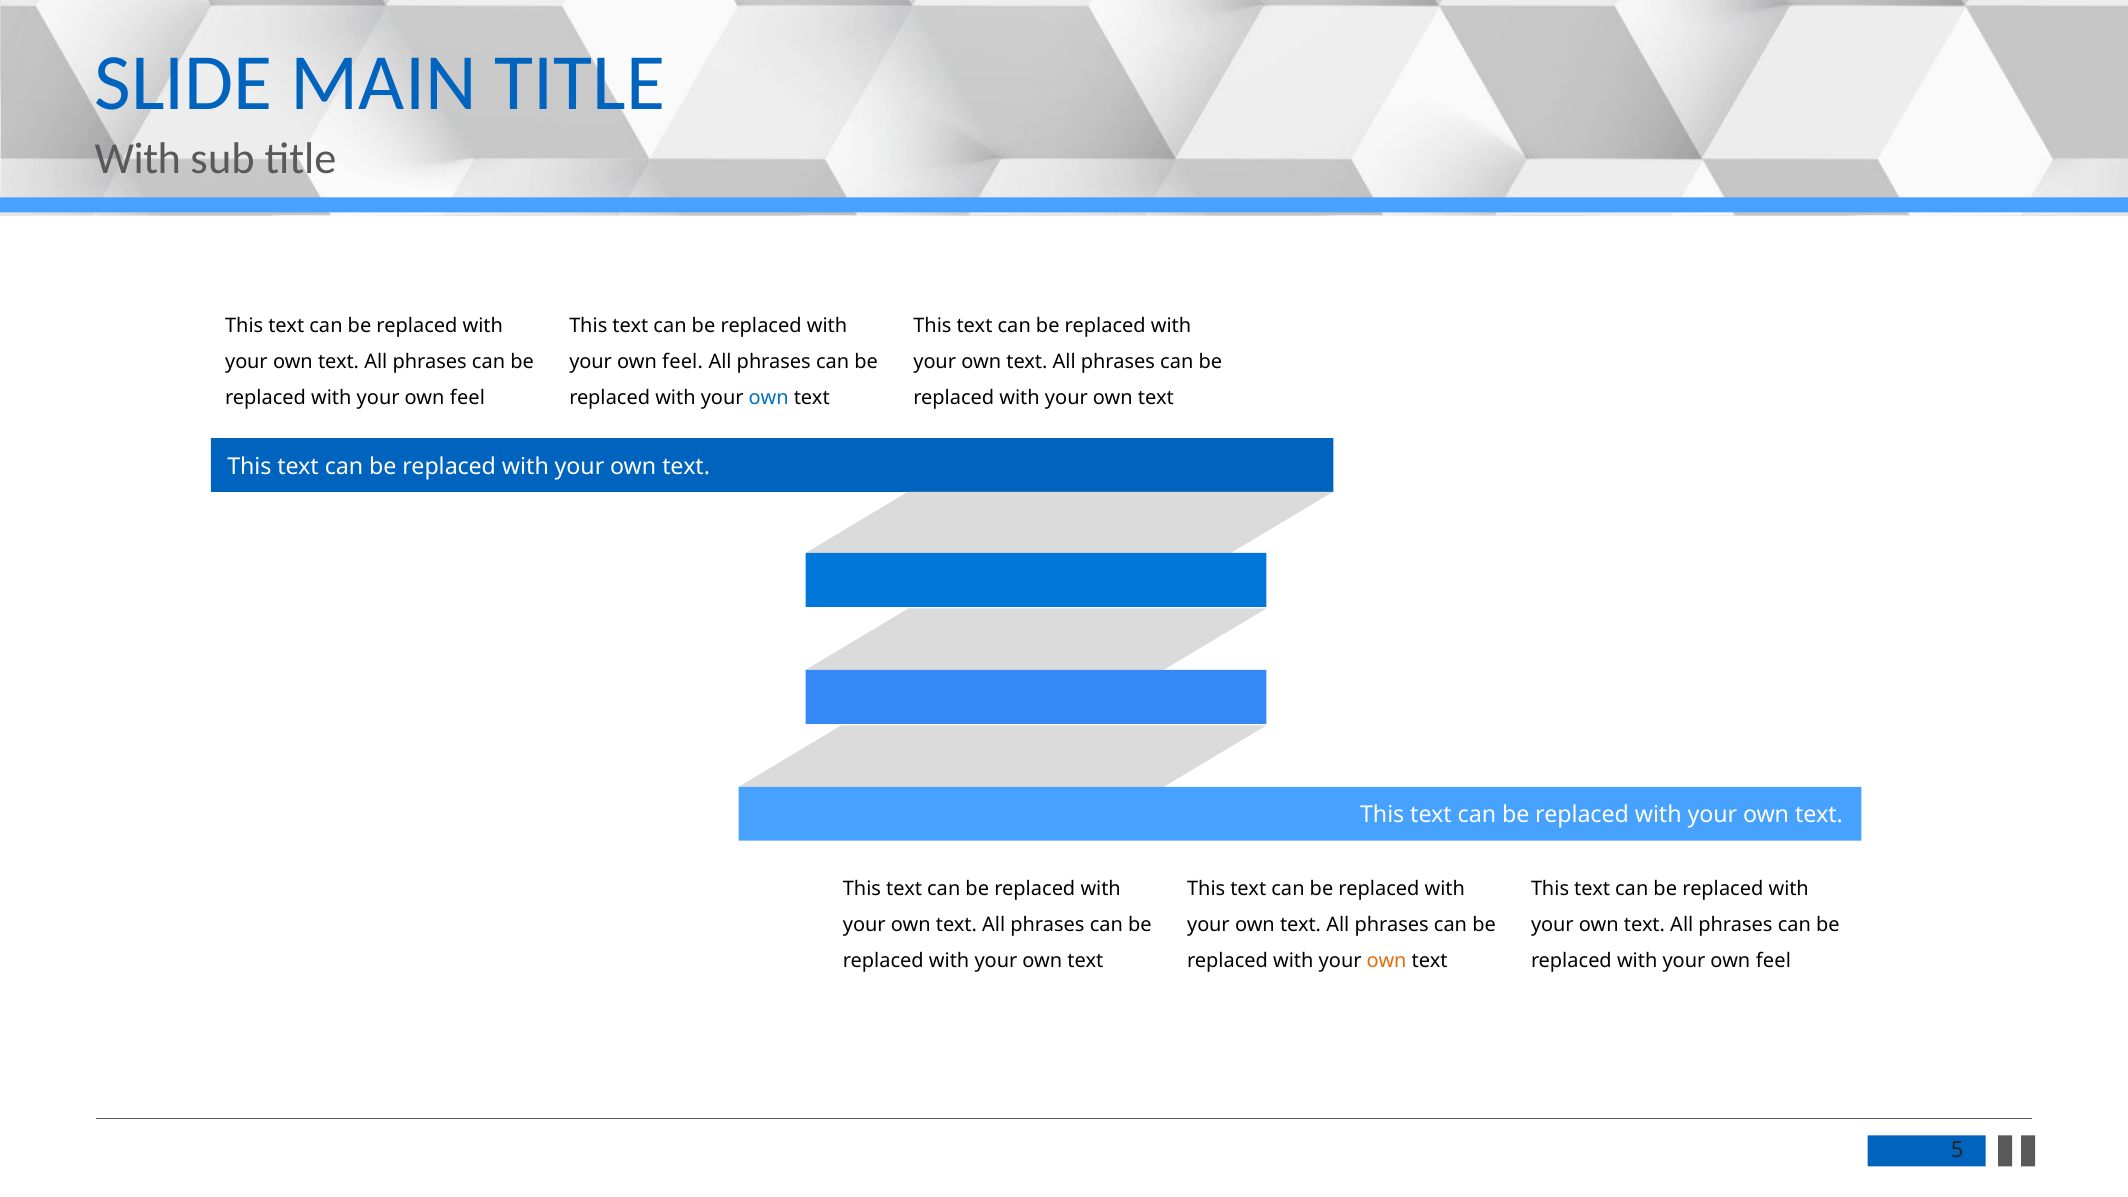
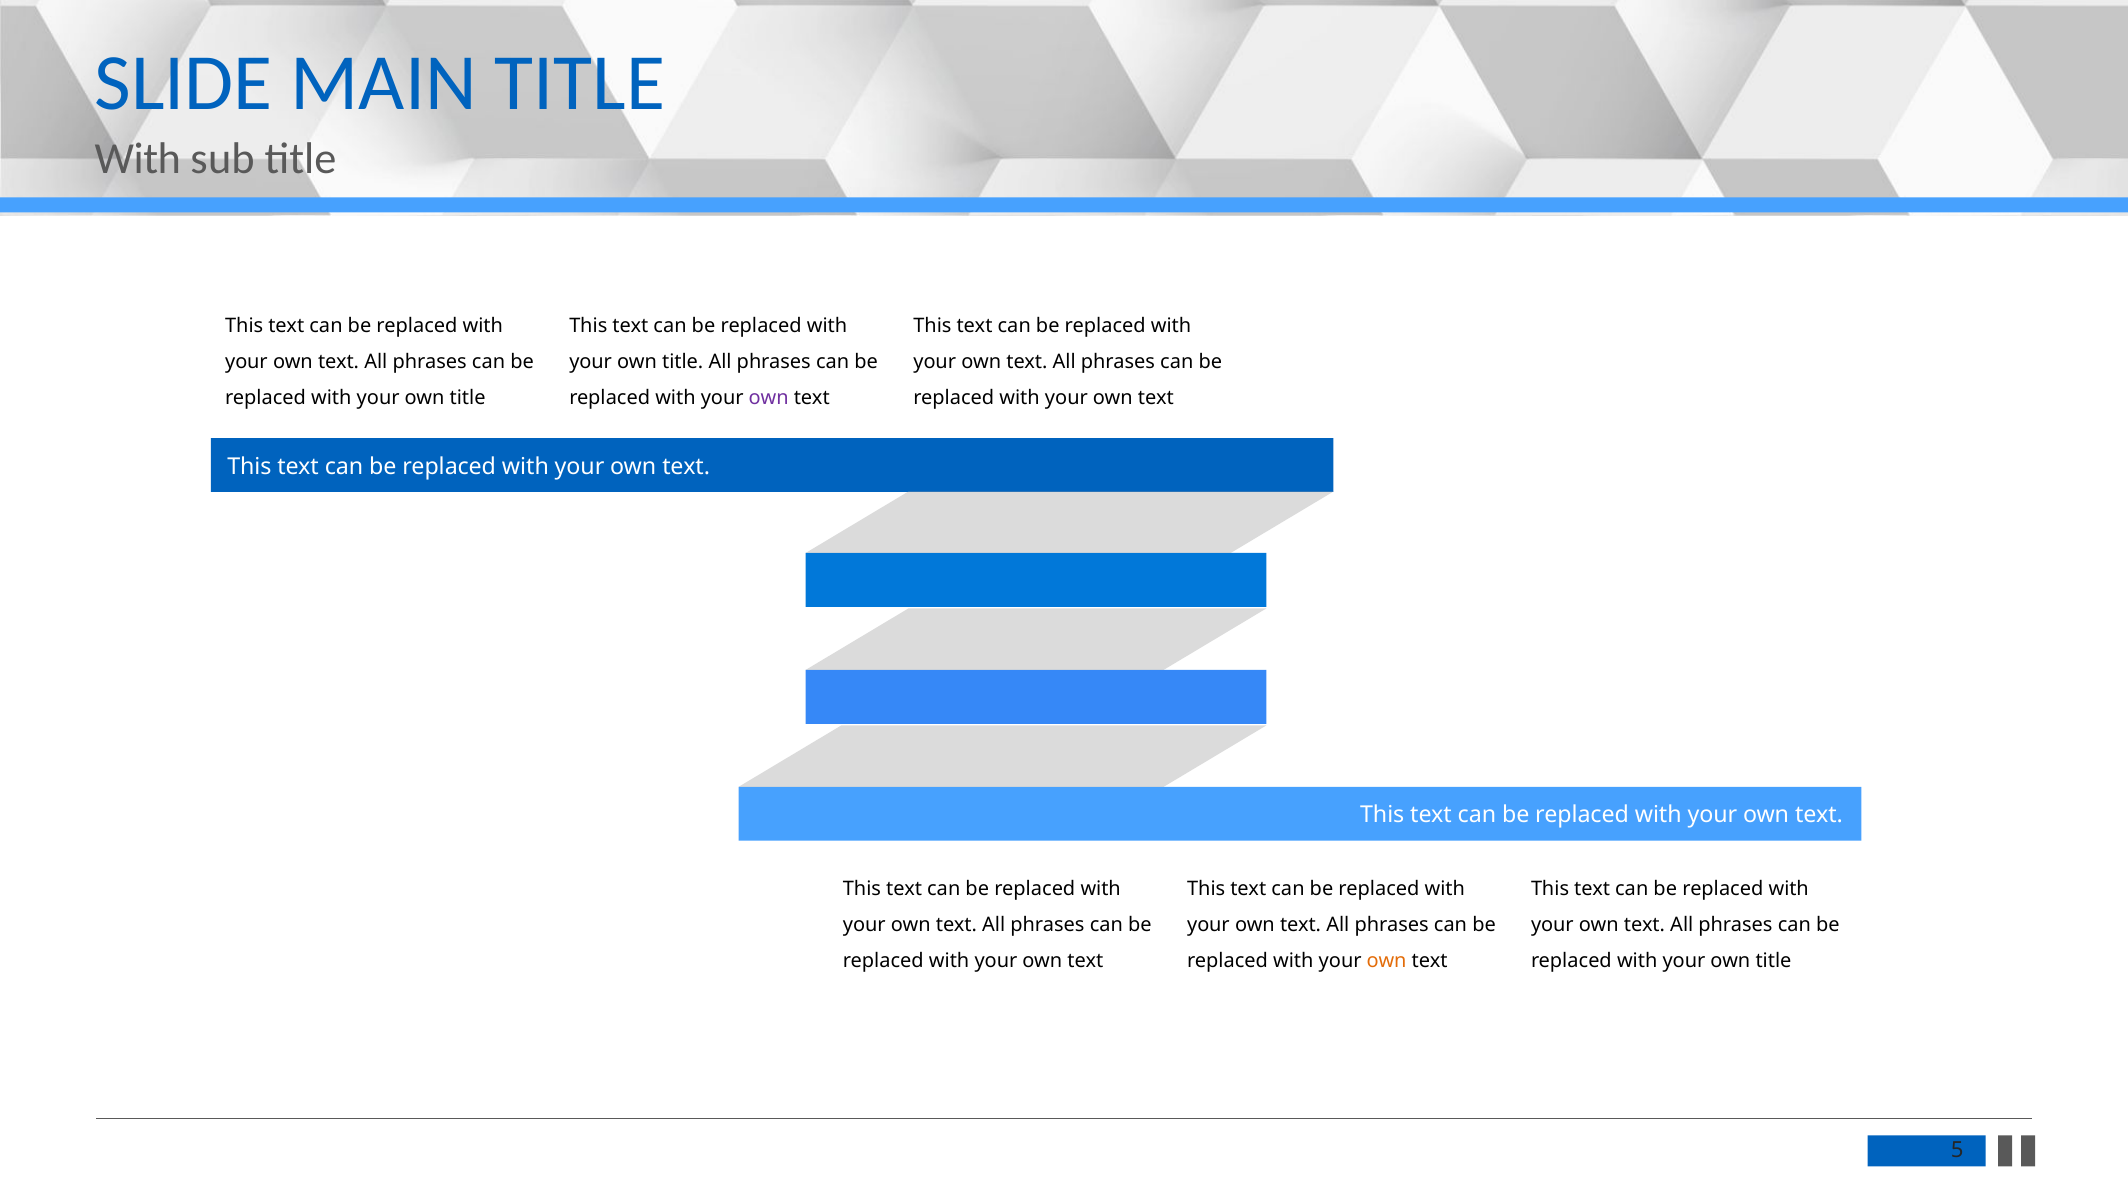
feel at (683, 362): feel -> title
feel at (468, 398): feel -> title
own at (769, 398) colour: blue -> purple
feel at (1773, 961): feel -> title
